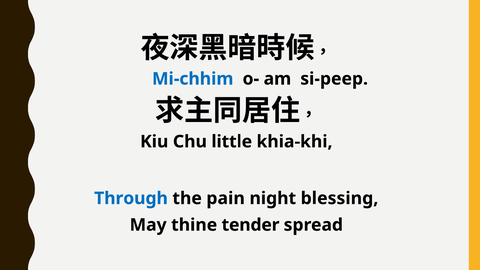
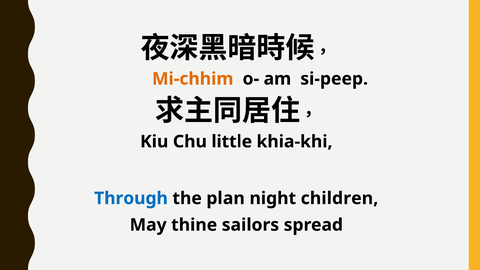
Mi-chhim colour: blue -> orange
pain: pain -> plan
blessing: blessing -> children
tender: tender -> sailors
